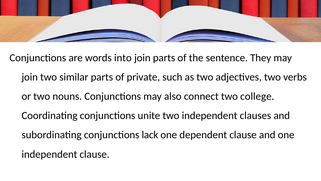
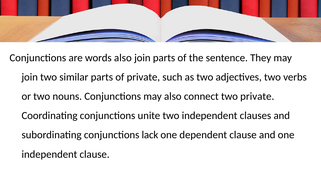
words into: into -> also
two college: college -> private
